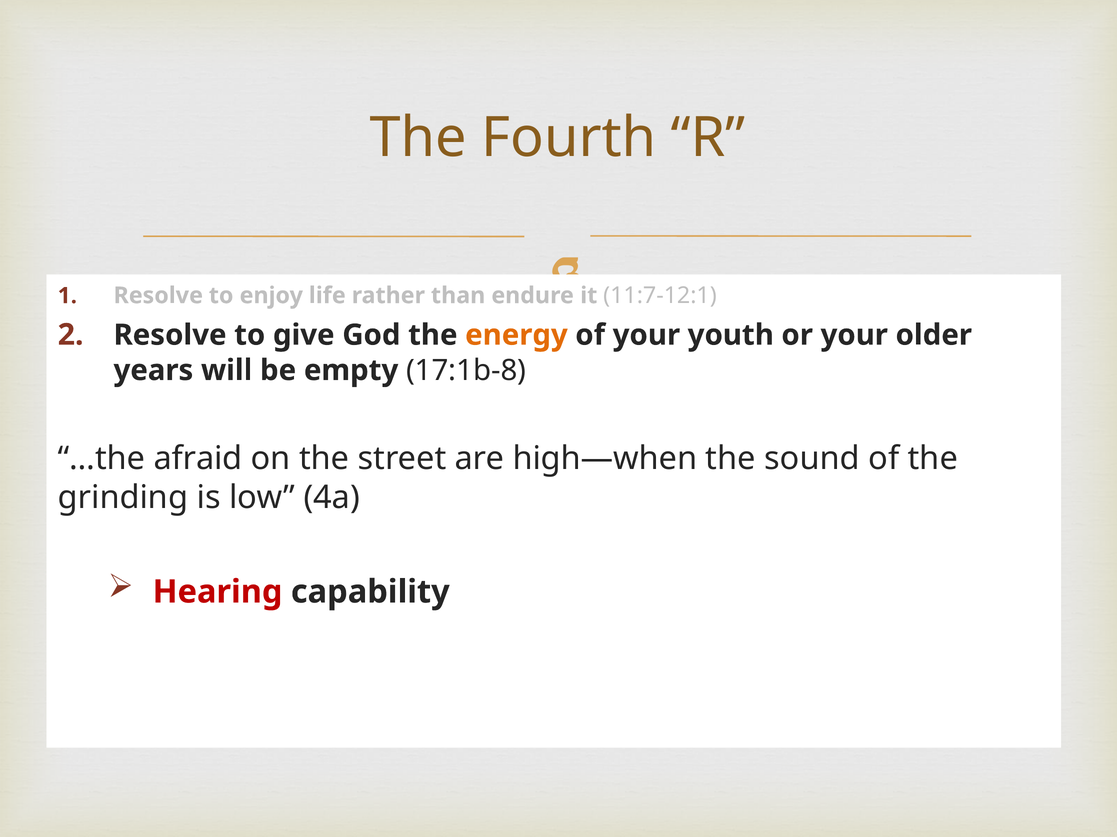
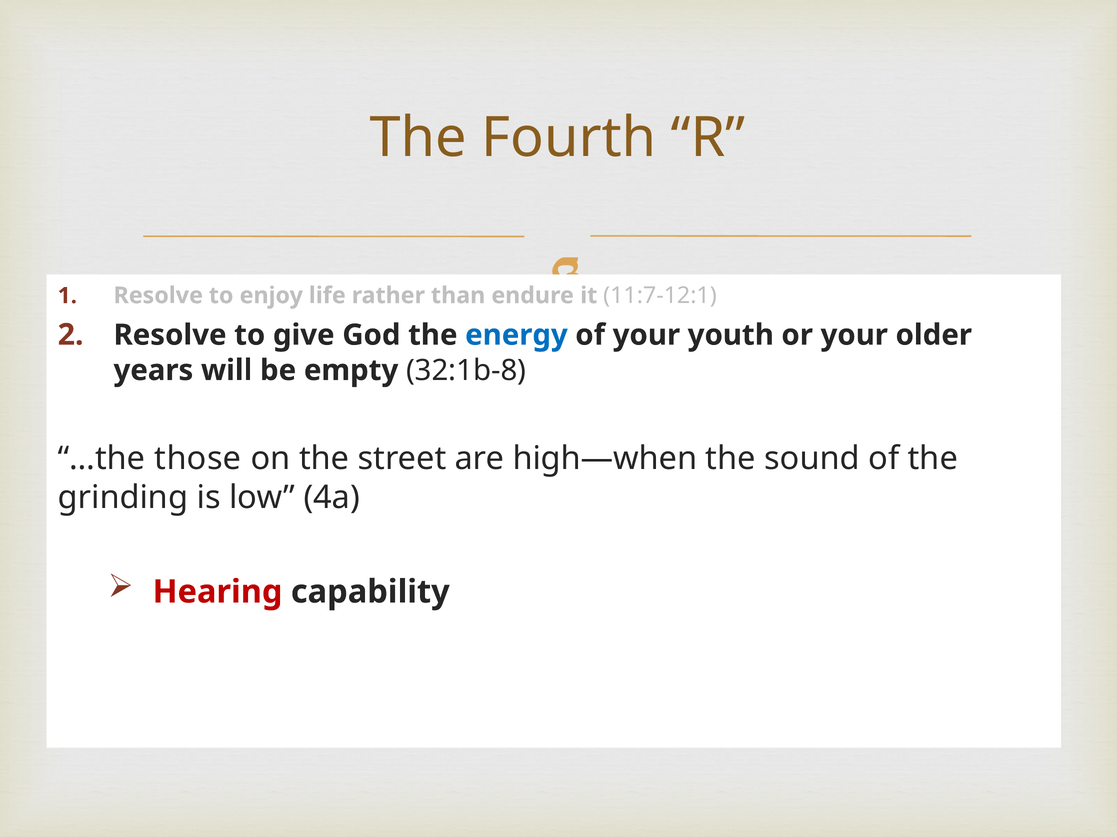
energy colour: orange -> blue
17:1b-8: 17:1b-8 -> 32:1b-8
afraid: afraid -> those
